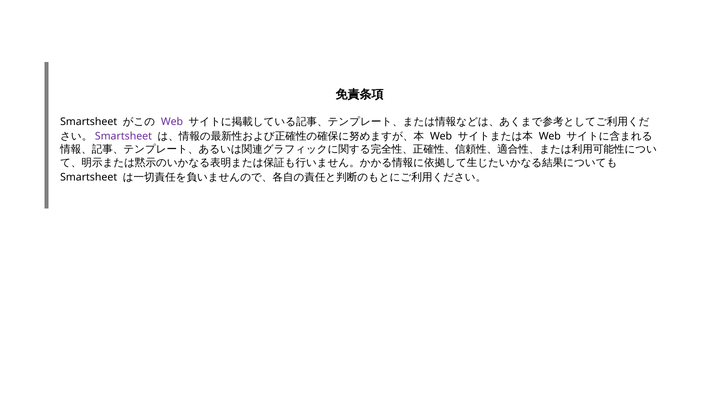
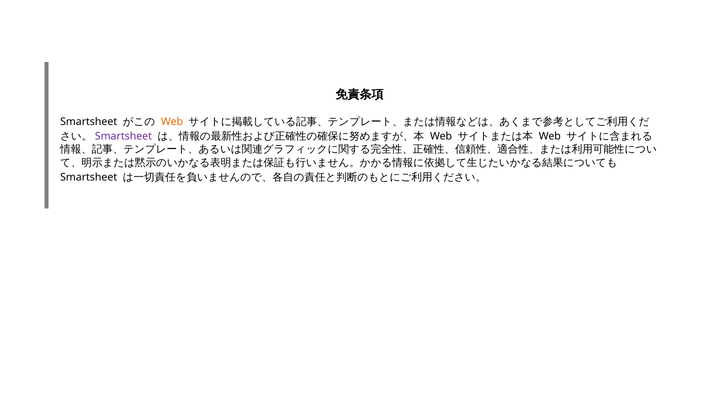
Web at (172, 122) colour: purple -> orange
